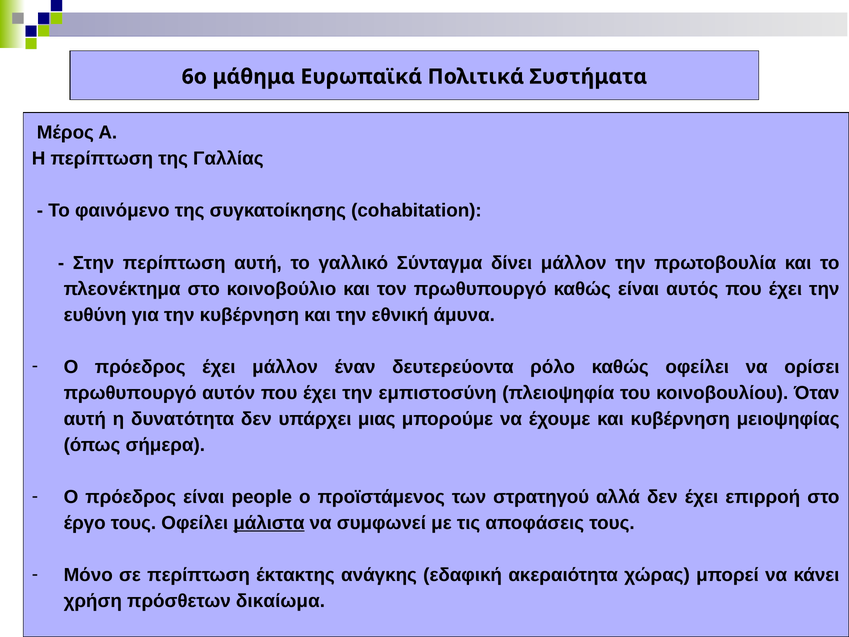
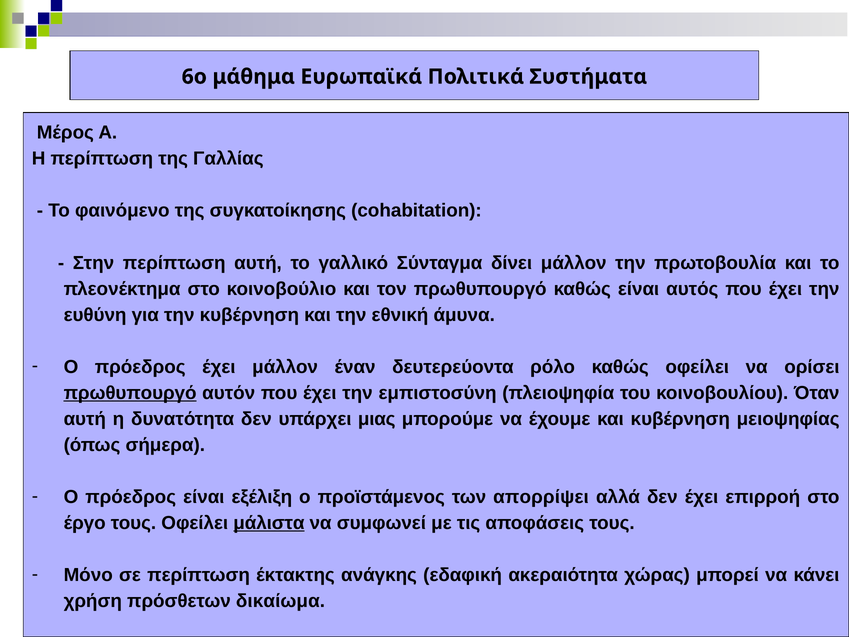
πρωθυπουργό at (130, 393) underline: none -> present
people: people -> εξέλιξη
στρατηγού: στρατηγού -> απορρίψει
